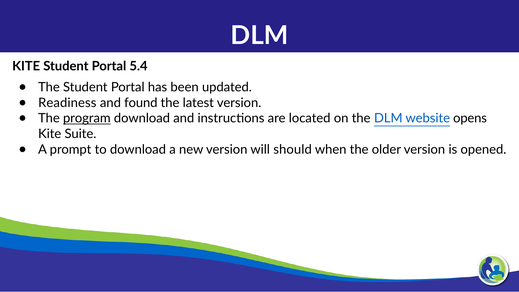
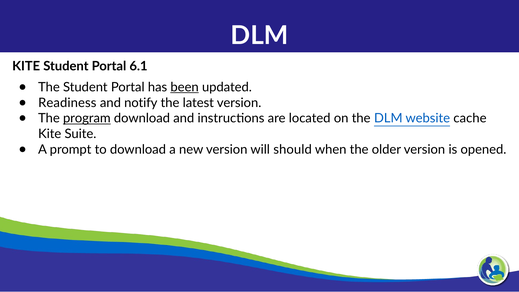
5.4: 5.4 -> 6.1
been underline: none -> present
found: found -> notify
opens: opens -> cache
